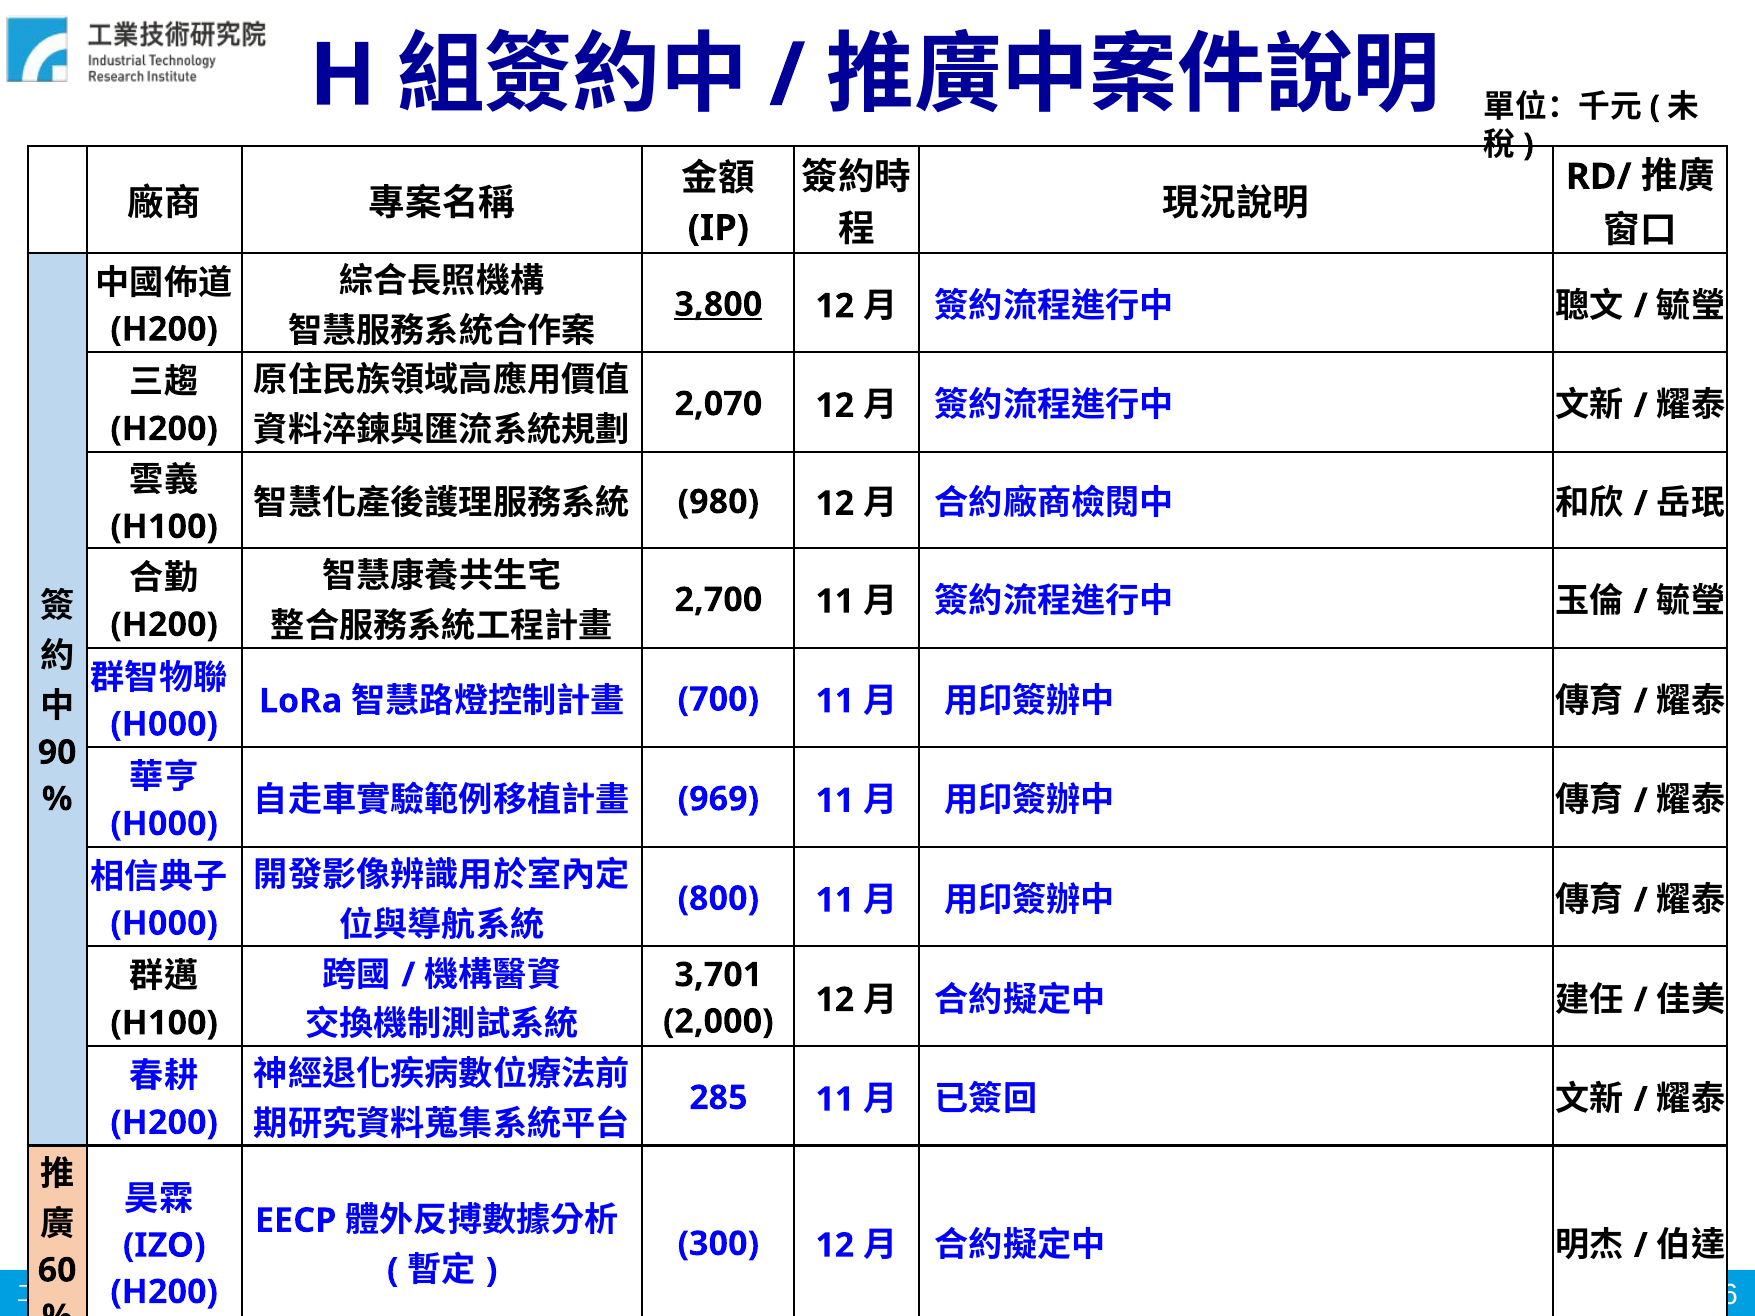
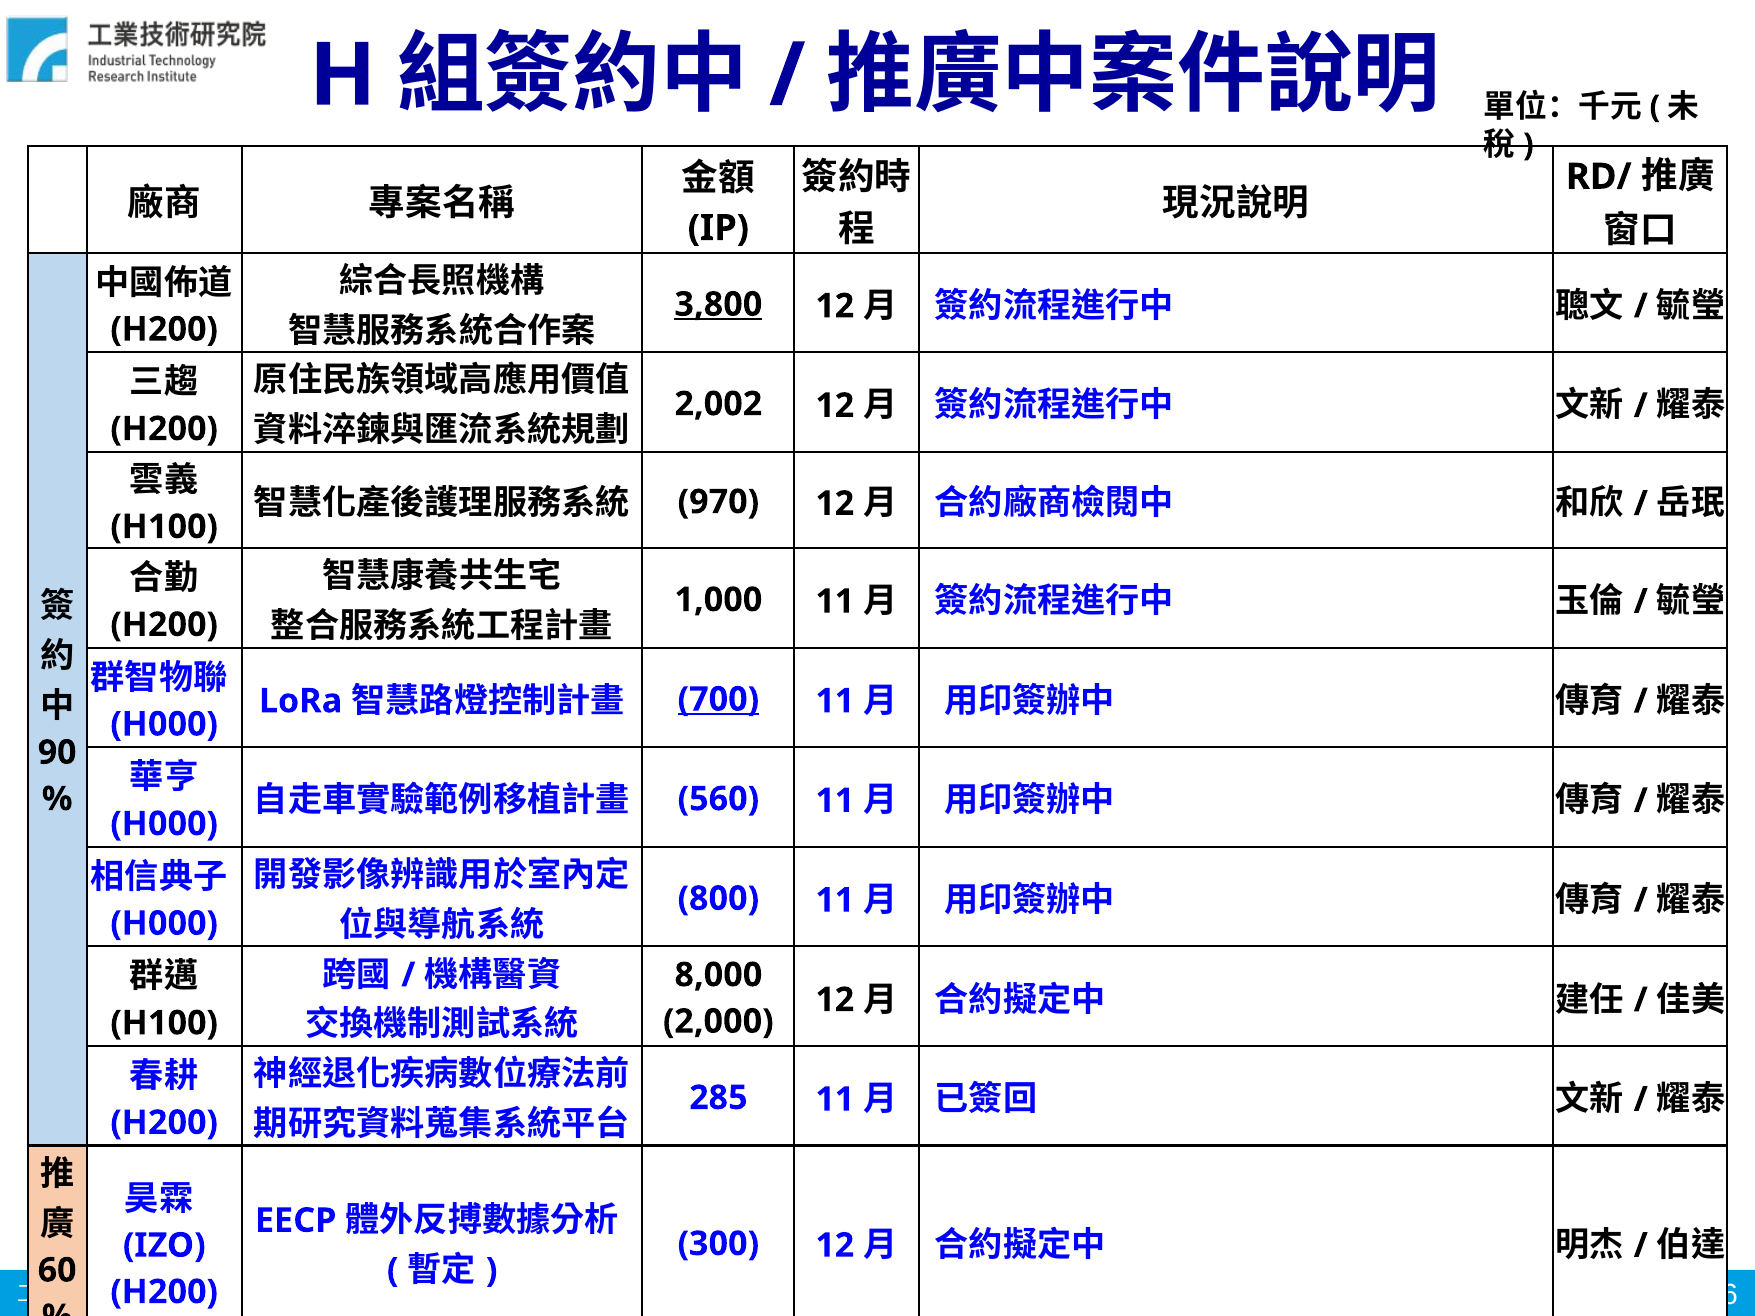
2,070: 2,070 -> 2,002
980: 980 -> 970
2,700: 2,700 -> 1,000
700 underline: none -> present
969: 969 -> 560
3,701: 3,701 -> 8,000
